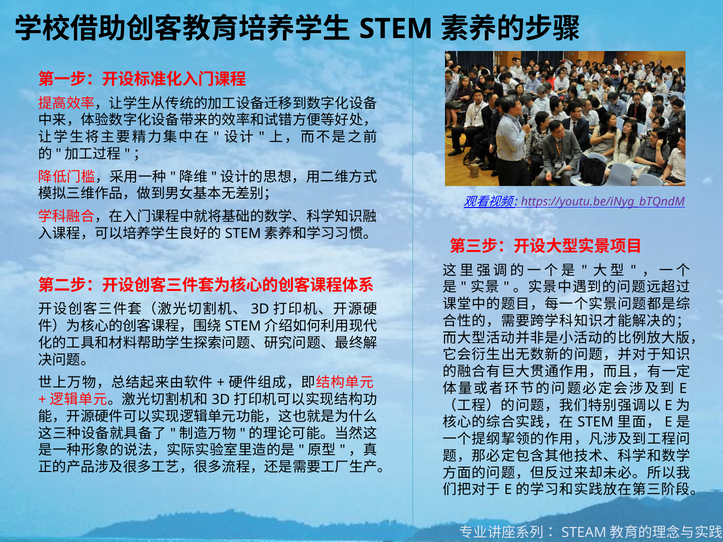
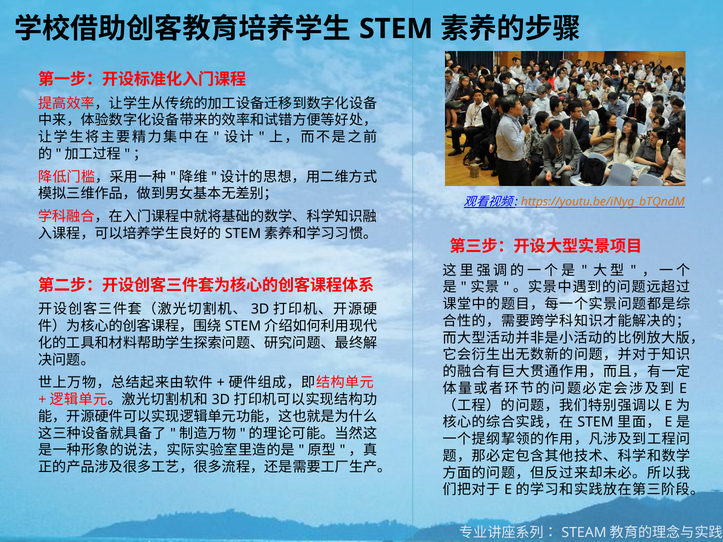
https://youtu.be/iNyg_bTQndM colour: purple -> orange
